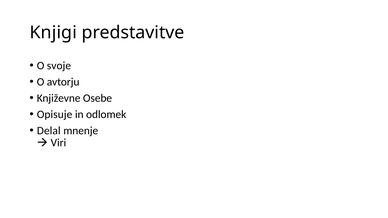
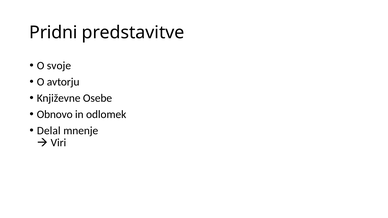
Knjigi: Knjigi -> Pridni
Opisuje: Opisuje -> Obnovo
